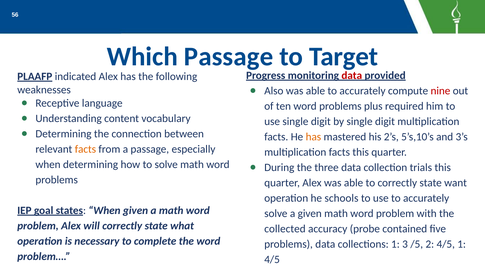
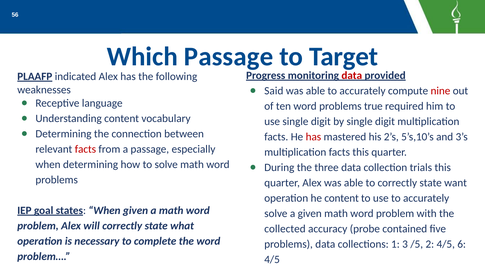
Also: Also -> Said
plus: plus -> true
has at (313, 137) colour: orange -> red
facts at (85, 149) colour: orange -> red
he schools: schools -> content
4/5 1: 1 -> 6
